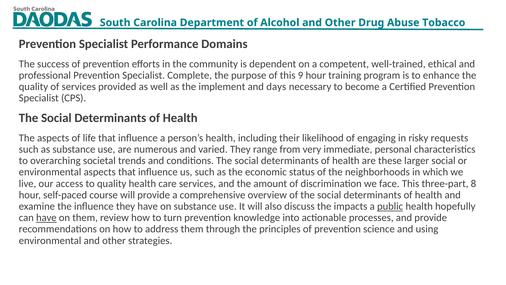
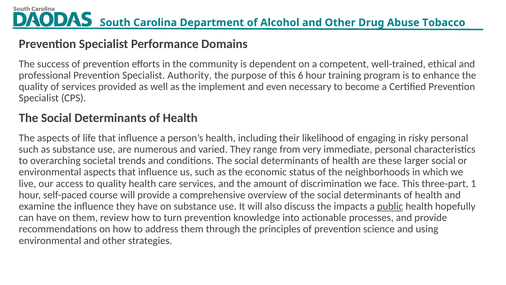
Complete: Complete -> Authority
9: 9 -> 6
days: days -> even
risky requests: requests -> personal
8: 8 -> 1
have at (46, 217) underline: present -> none
